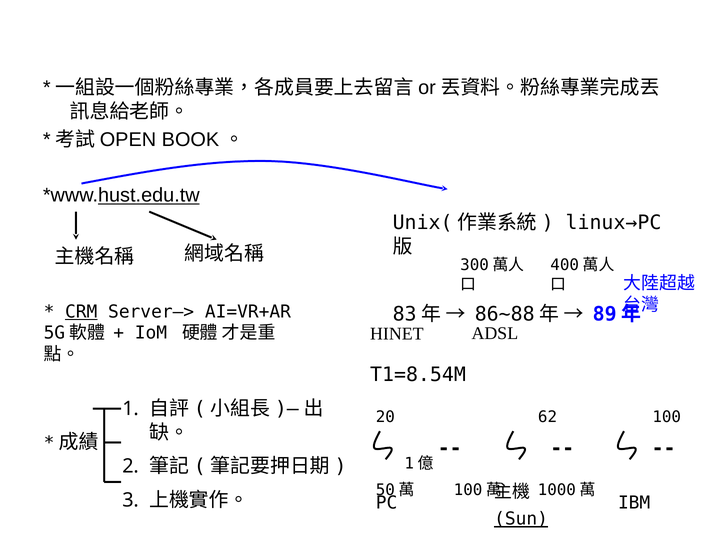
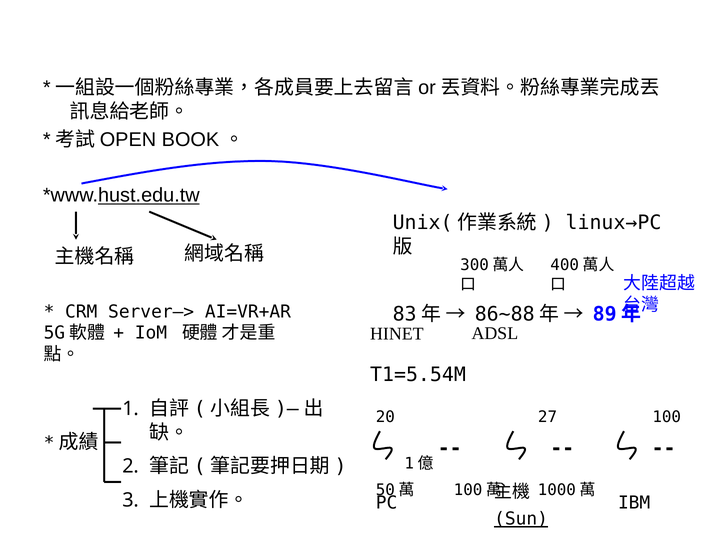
CRM underline: present -> none
T1=8.54M: T1=8.54M -> T1=5.54M
62: 62 -> 27
